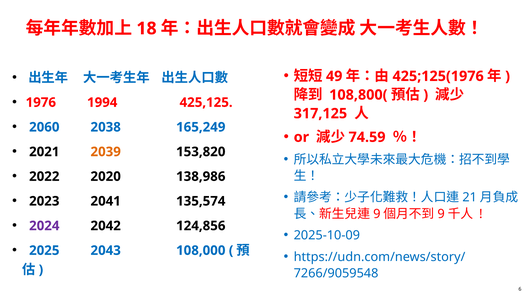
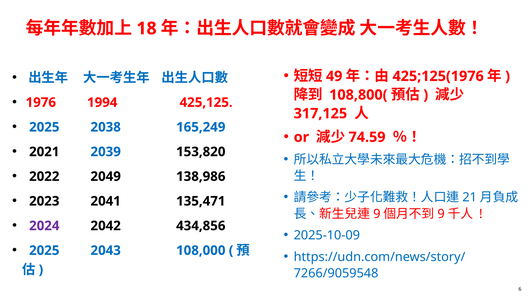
2060 at (44, 127): 2060 -> 2025
2039 colour: orange -> blue
2020: 2020 -> 2049
135,574: 135,574 -> 135,471
124,856: 124,856 -> 434,856
